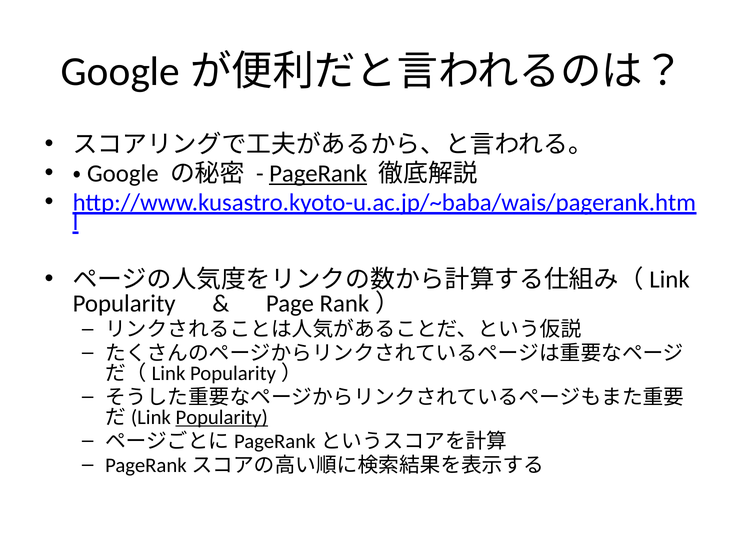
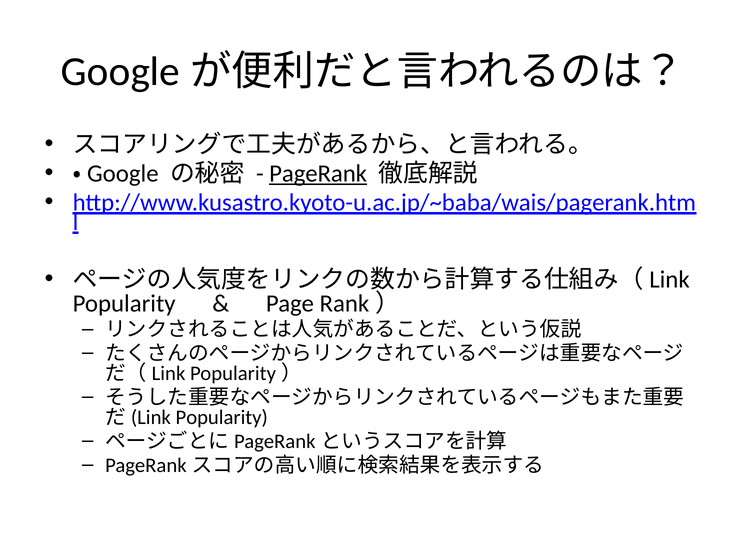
Popularity at (222, 418) underline: present -> none
